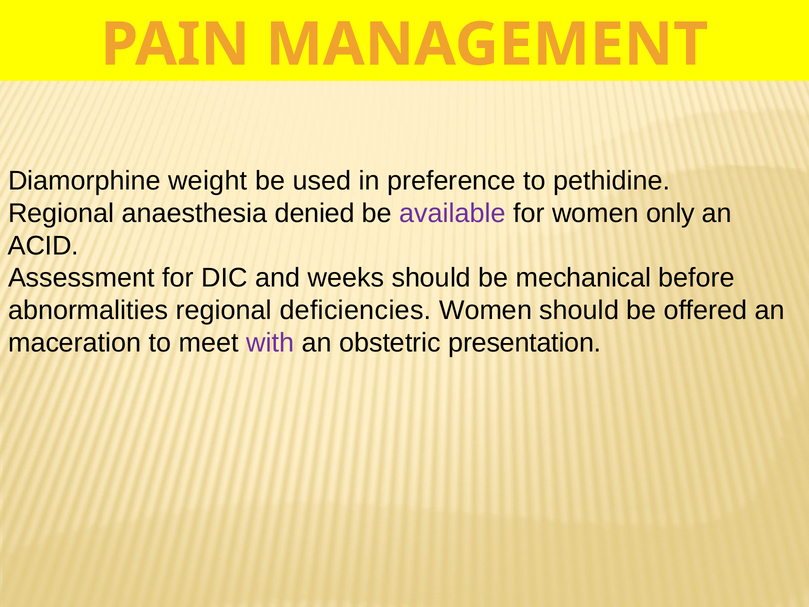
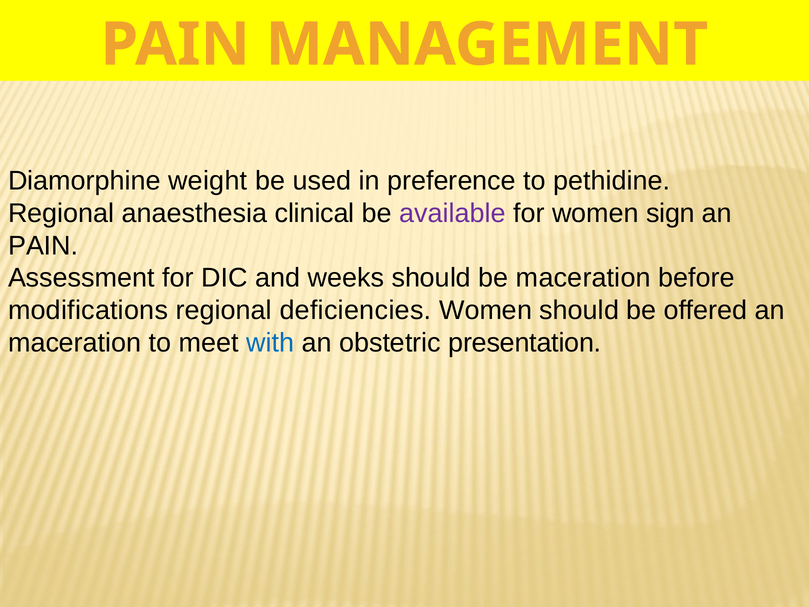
denied: denied -> clinical
only: only -> sign
ACID at (43, 246): ACID -> PAIN
be mechanical: mechanical -> maceration
abnormalities: abnormalities -> modifications
with colour: purple -> blue
